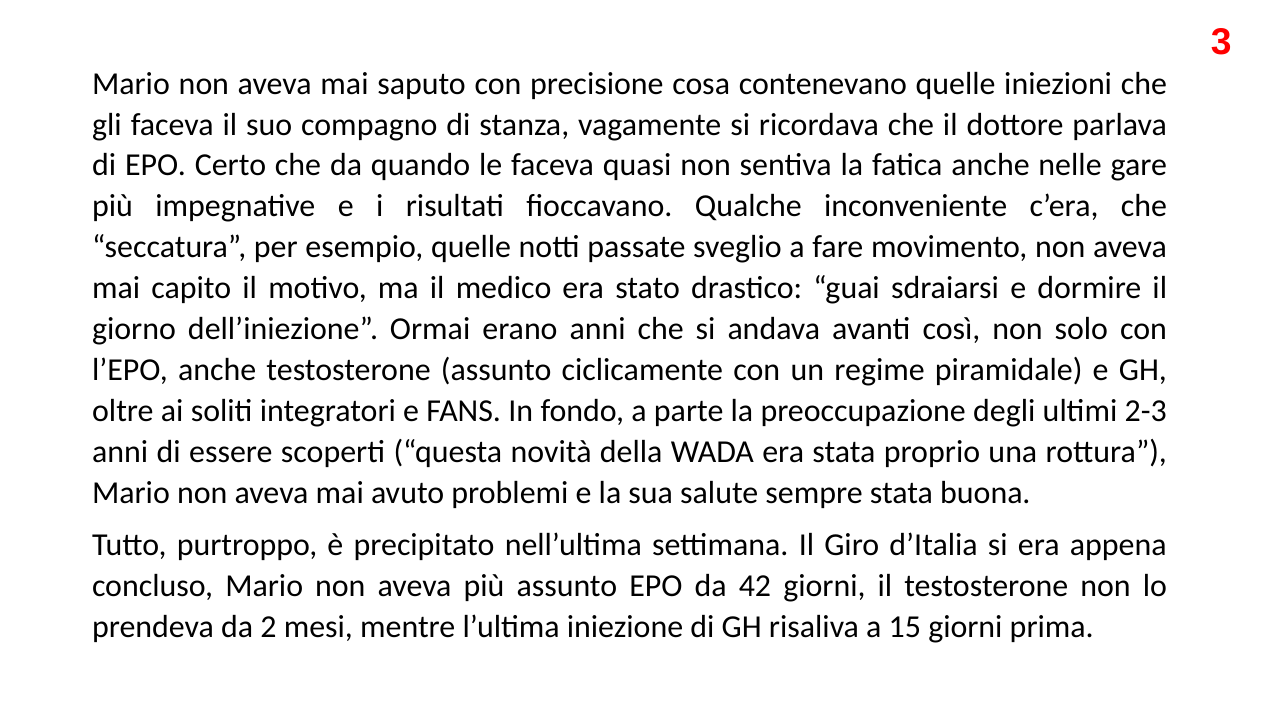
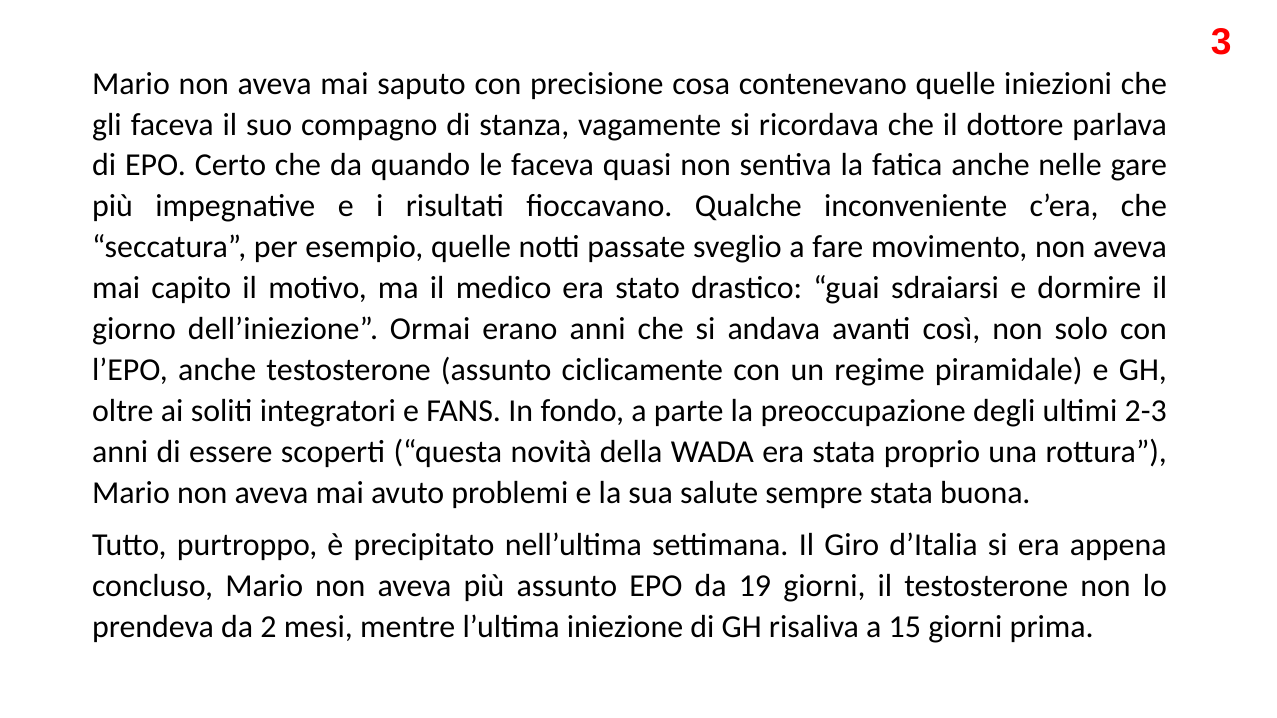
42: 42 -> 19
